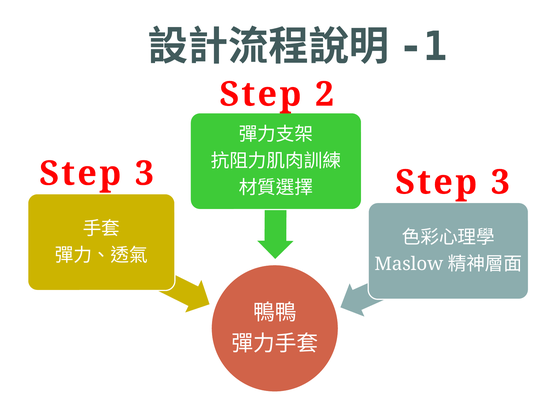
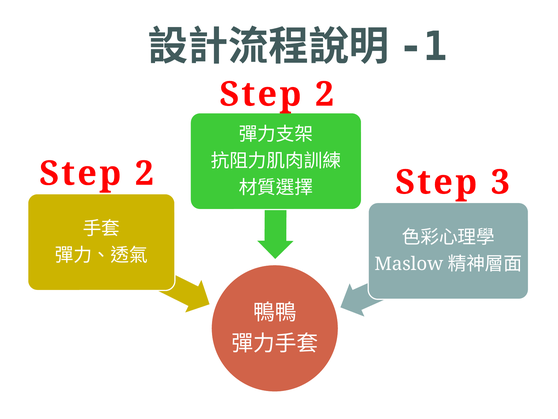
3 at (144, 173): 3 -> 2
